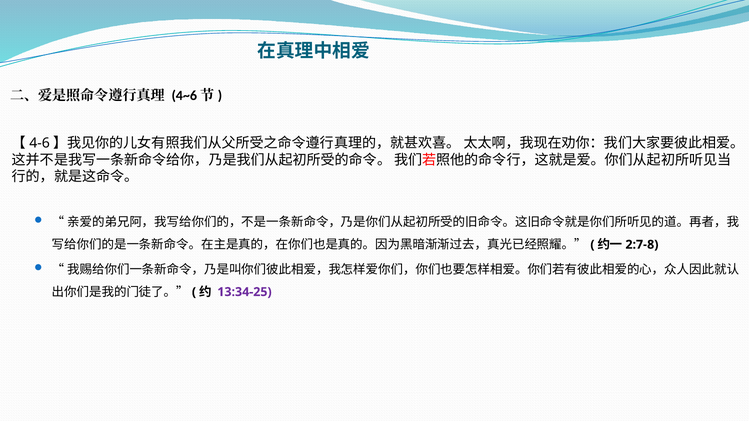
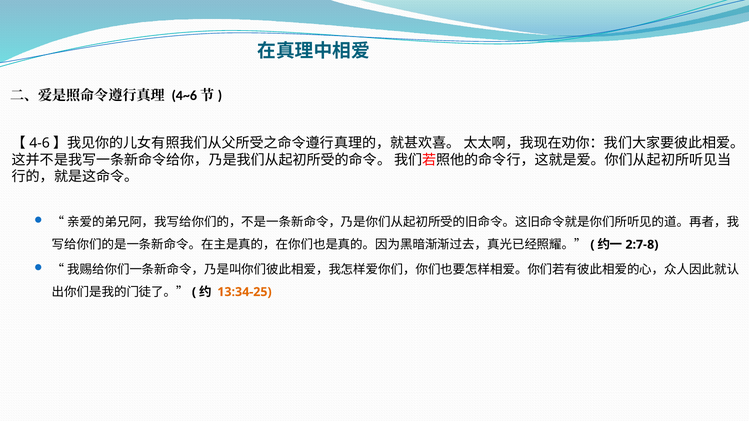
13:34-25 colour: purple -> orange
